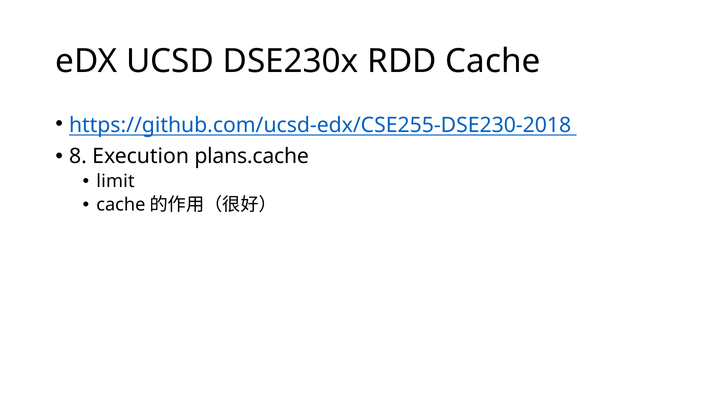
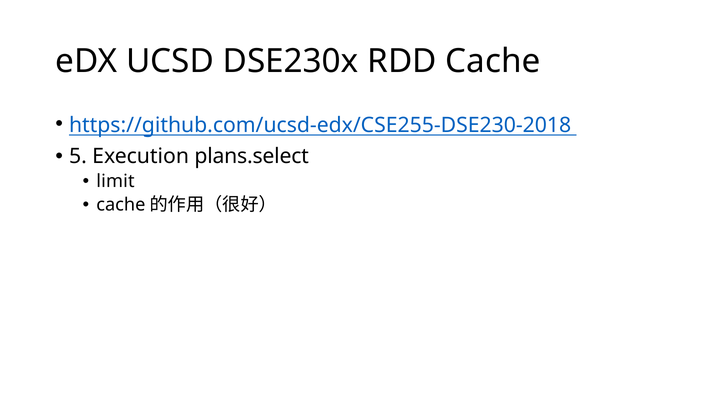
8: 8 -> 5
plans.cache: plans.cache -> plans.select
